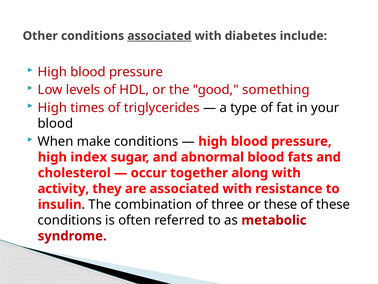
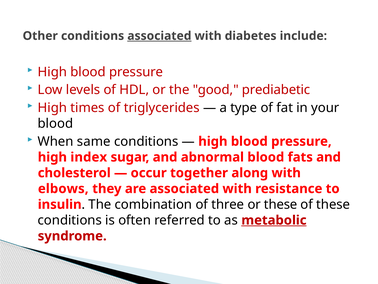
something: something -> prediabetic
make: make -> same
activity: activity -> elbows
metabolic underline: none -> present
